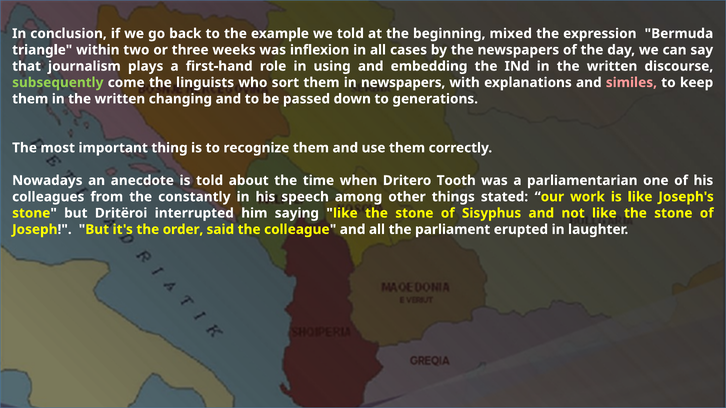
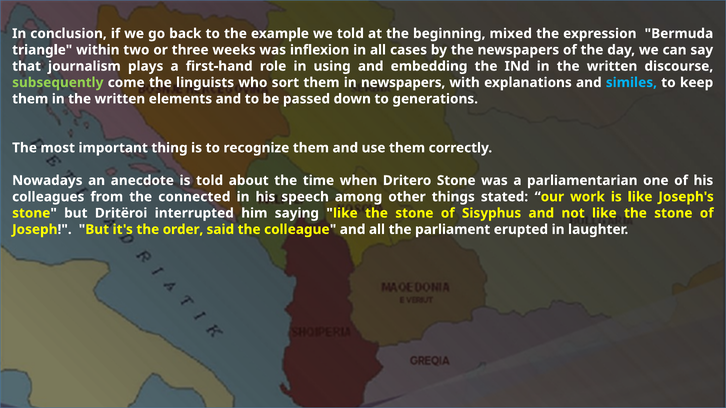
similes colour: pink -> light blue
changing: changing -> elements
Dritero Tooth: Tooth -> Stone
constantly: constantly -> connected
